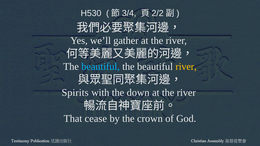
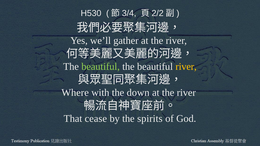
beautiful at (101, 67) colour: light blue -> light green
Spirits: Spirits -> Where
crown: crown -> spirits
